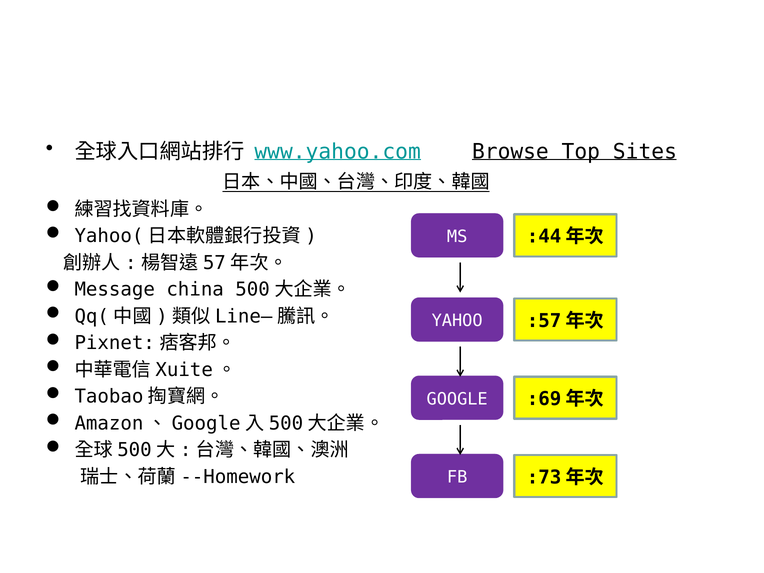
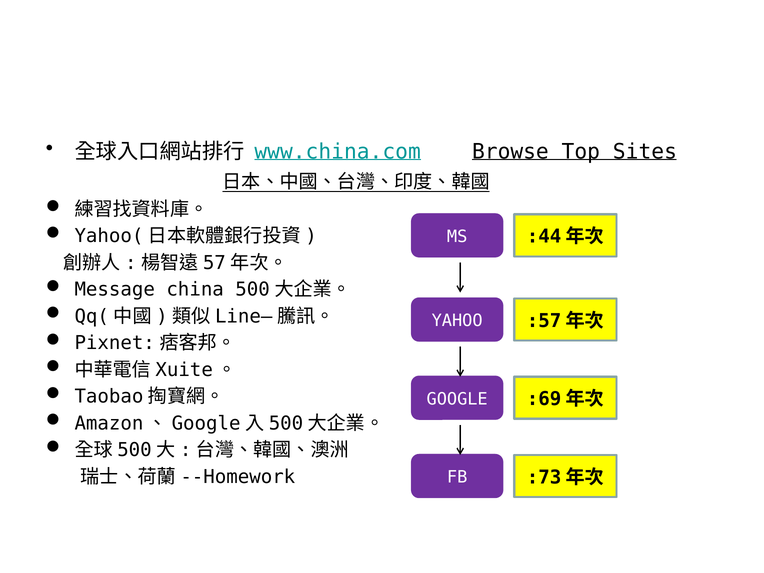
www.yahoo.com: www.yahoo.com -> www.china.com
